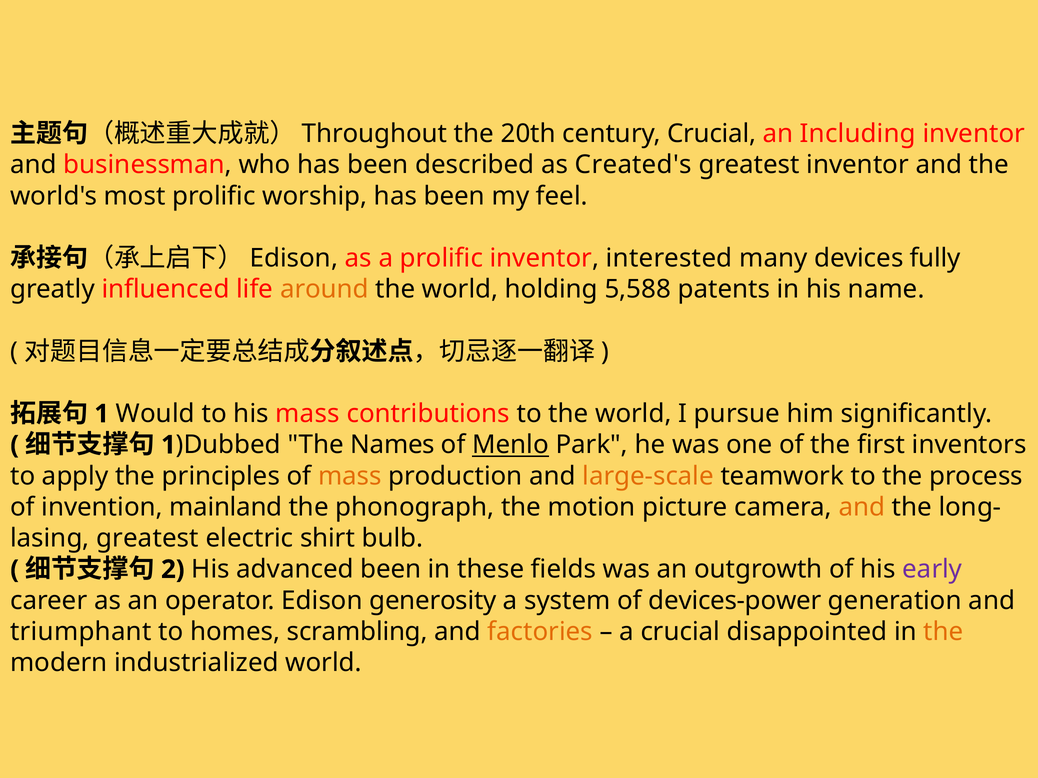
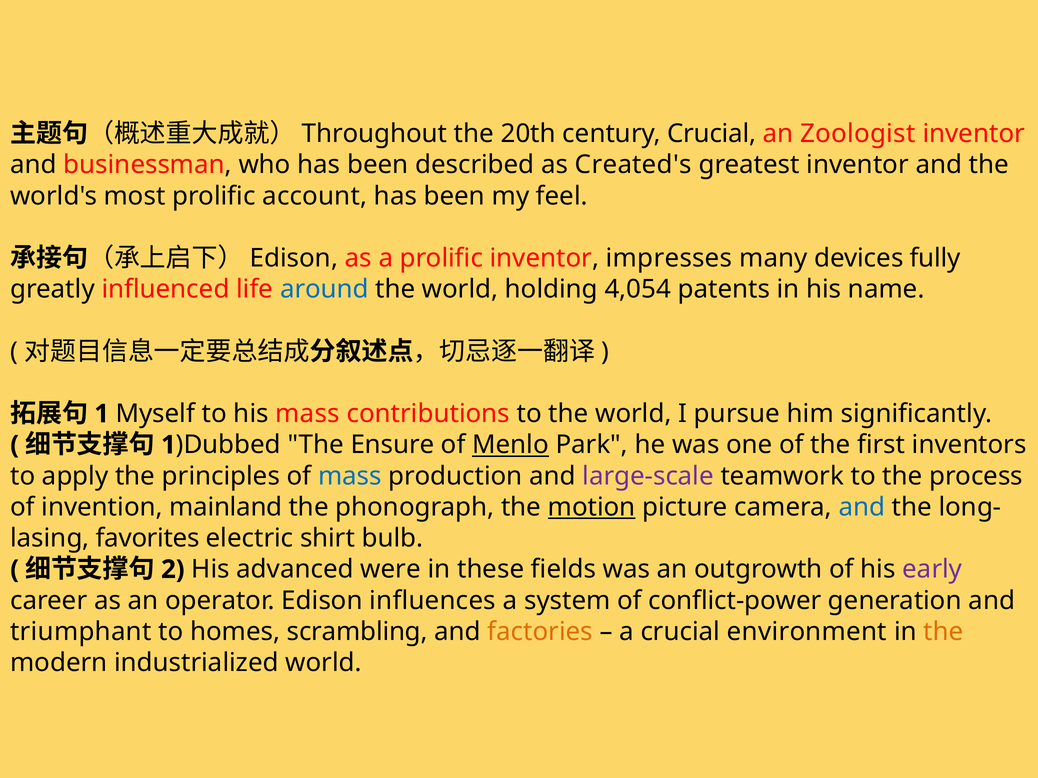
Including: Including -> Zoologist
worship: worship -> account
interested: interested -> impresses
around colour: orange -> blue
5,588: 5,588 -> 4,054
Would: Would -> Myself
Names: Names -> Ensure
mass at (350, 476) colour: orange -> blue
large-scale colour: orange -> purple
motion underline: none -> present
and at (862, 507) colour: orange -> blue
greatest at (147, 539): greatest -> favorites
advanced been: been -> were
generosity: generosity -> influences
devices-power: devices-power -> conflict-power
disappointed: disappointed -> environment
